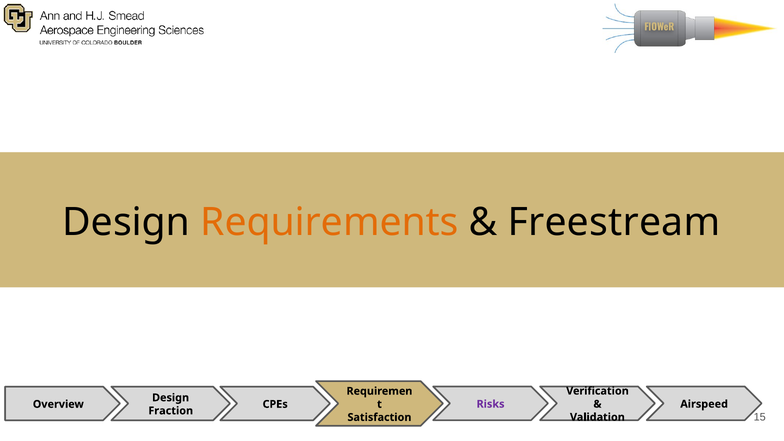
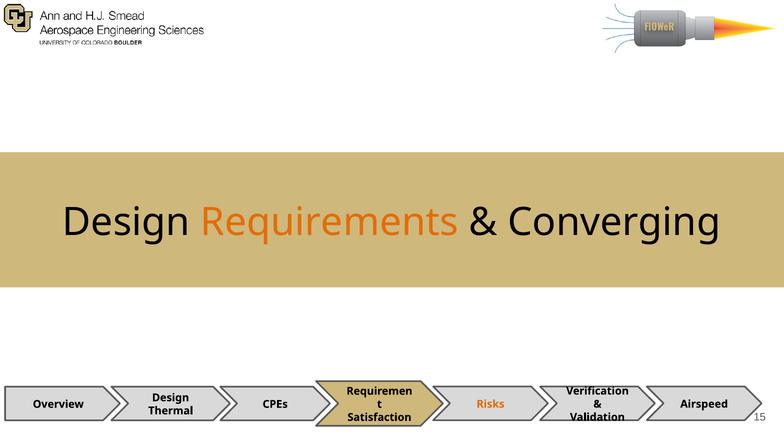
Freestream: Freestream -> Converging
Risks colour: purple -> orange
Fraction: Fraction -> Thermal
